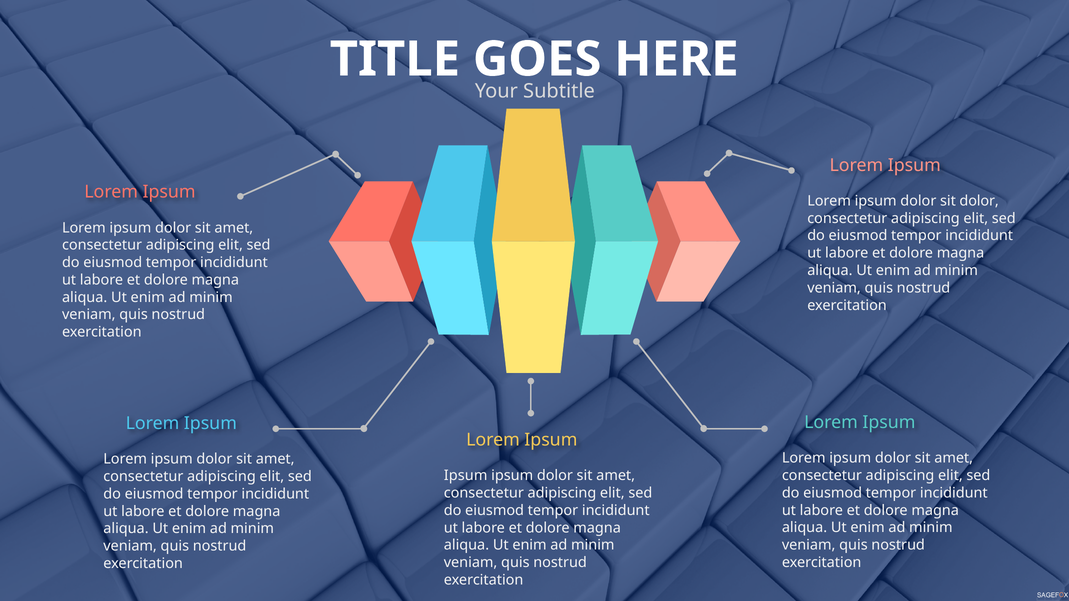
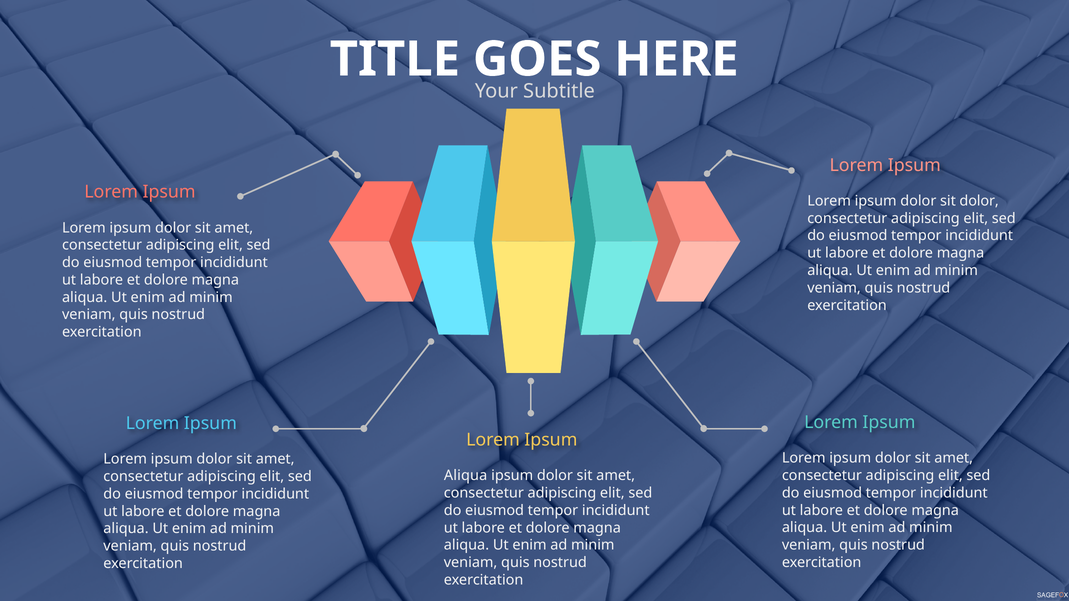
Ipsum at (466, 476): Ipsum -> Aliqua
